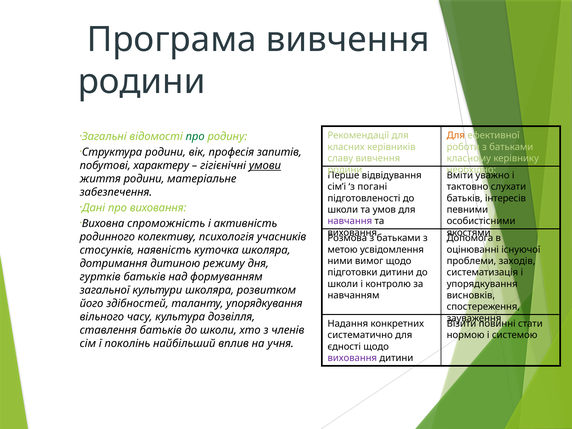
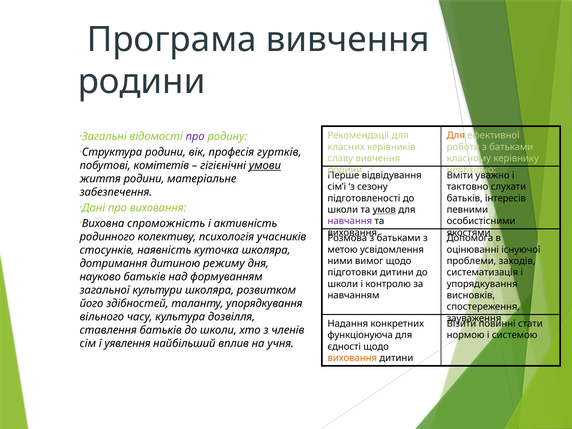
про at (195, 137) colour: green -> purple
запитів: запитів -> гуртків
характеру: характеру -> комітетів
погані: погані -> сезону
умов underline: none -> present
гуртків: гуртків -> науково
систематично: систематично -> функціонуюча
поколінь: поколінь -> уявлення
виховання at (352, 358) colour: purple -> orange
